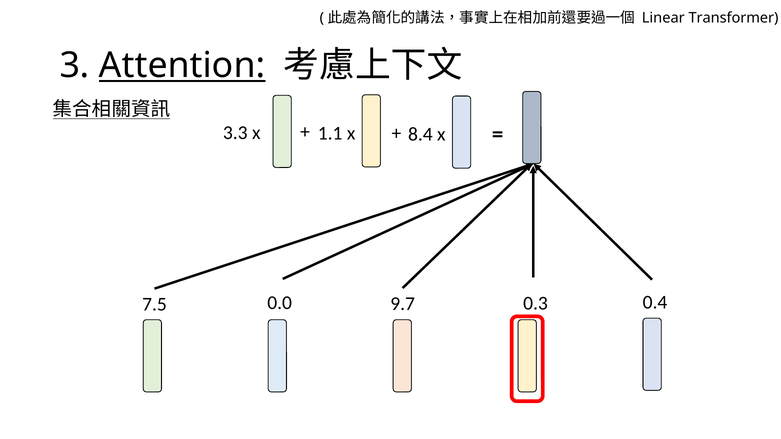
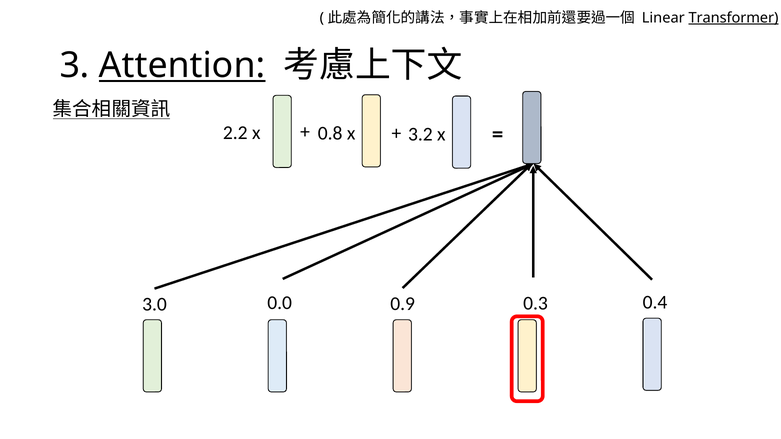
Transformer underline: none -> present
3.3: 3.3 -> 2.2
1.1: 1.1 -> 0.8
8.4: 8.4 -> 3.2
9.7: 9.7 -> 0.9
7.5: 7.5 -> 3.0
